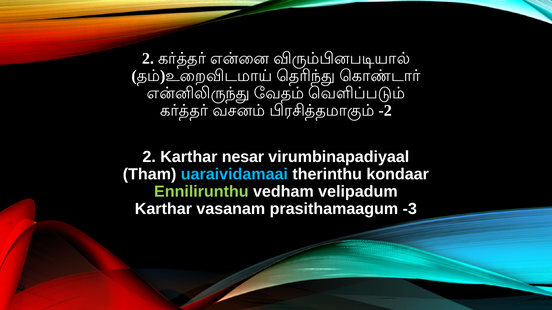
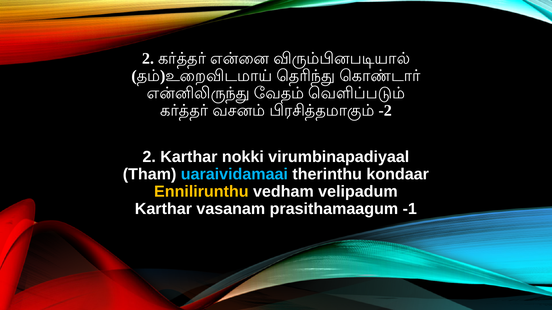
nesar: nesar -> nokki
Ennilirunthu colour: light green -> yellow
-3: -3 -> -1
